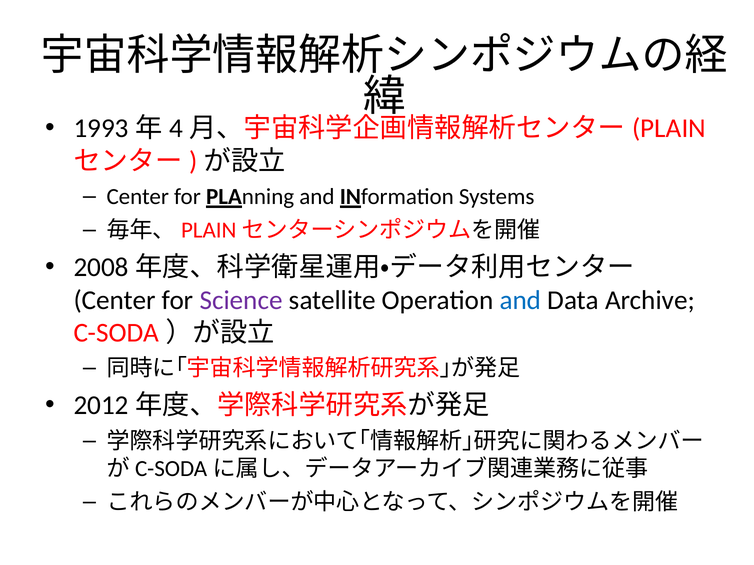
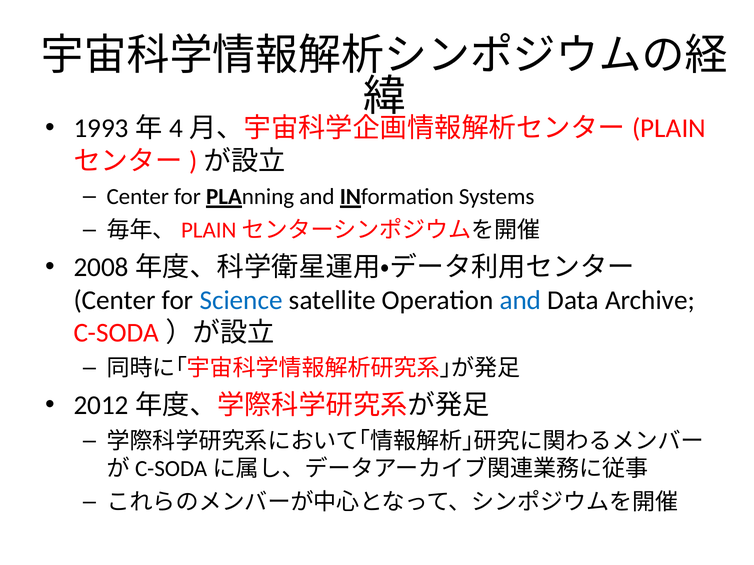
Science colour: purple -> blue
